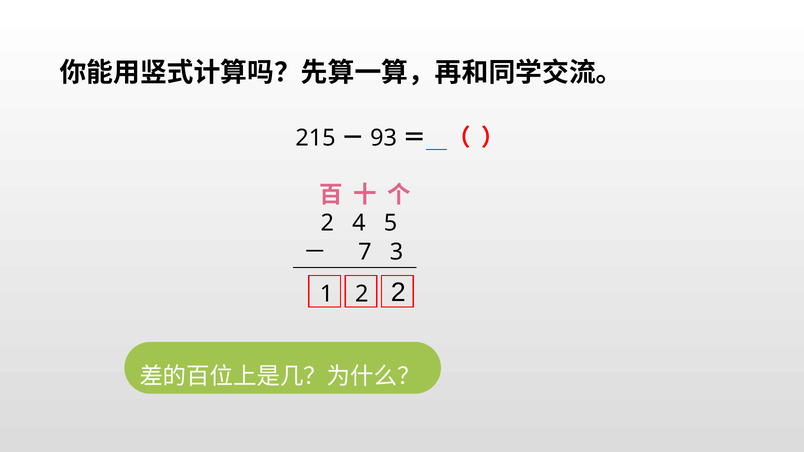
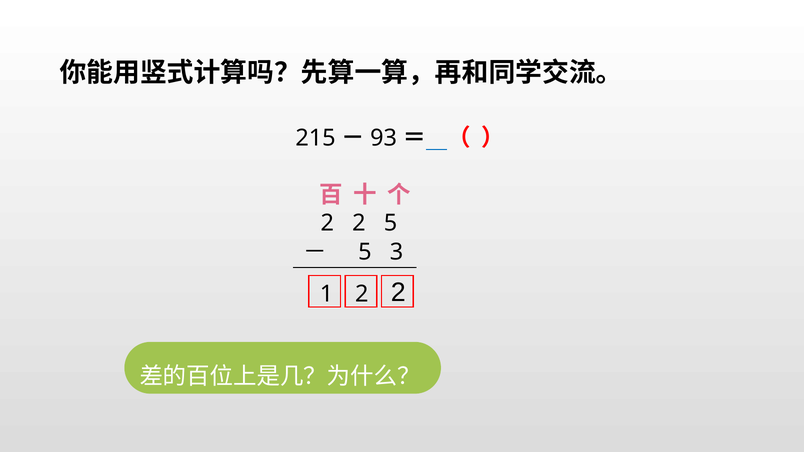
4 at (359, 223): 4 -> 2
7 at (365, 252): 7 -> 5
